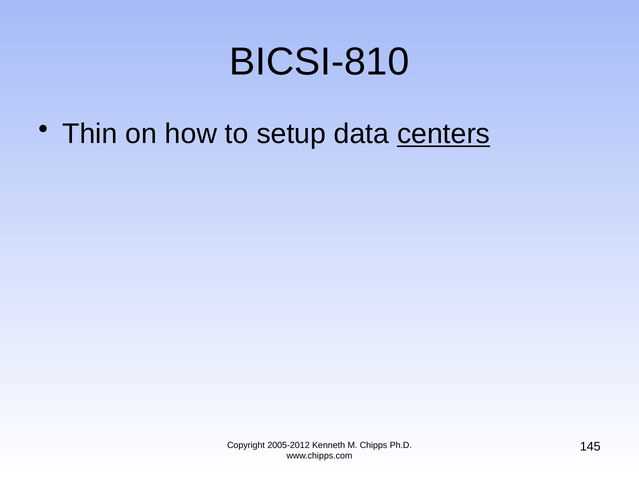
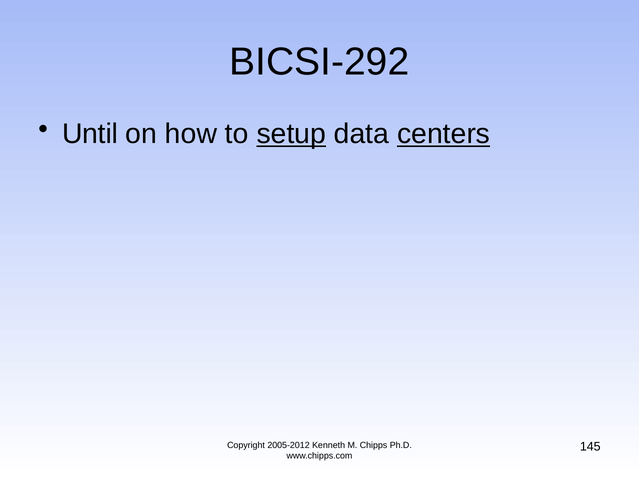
BICSI-810: BICSI-810 -> BICSI-292
Thin: Thin -> Until
setup underline: none -> present
